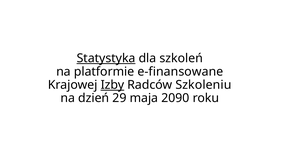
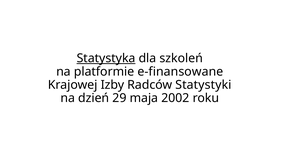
Izby underline: present -> none
Szkoleniu: Szkoleniu -> Statystyki
2090: 2090 -> 2002
